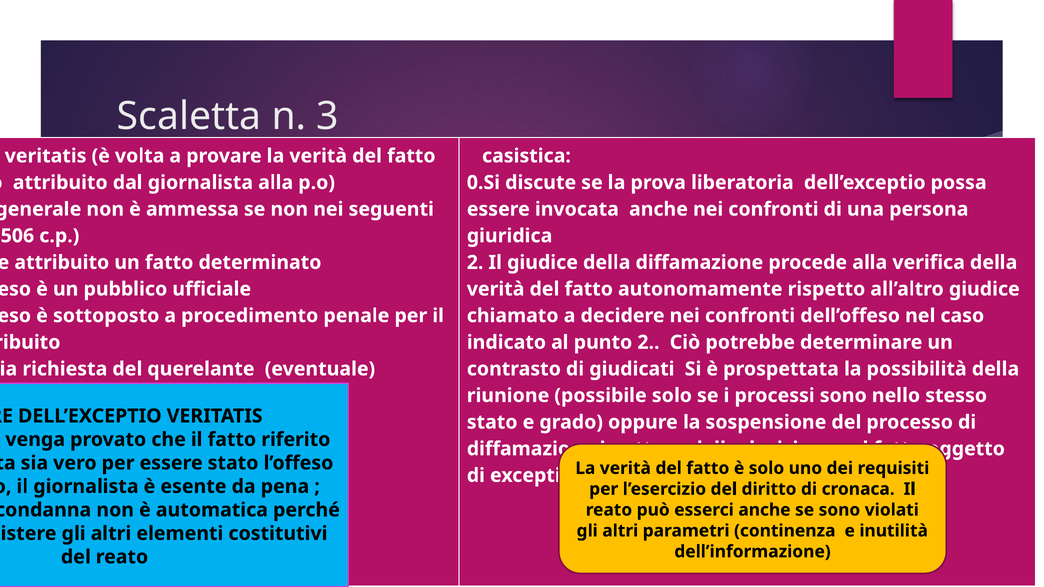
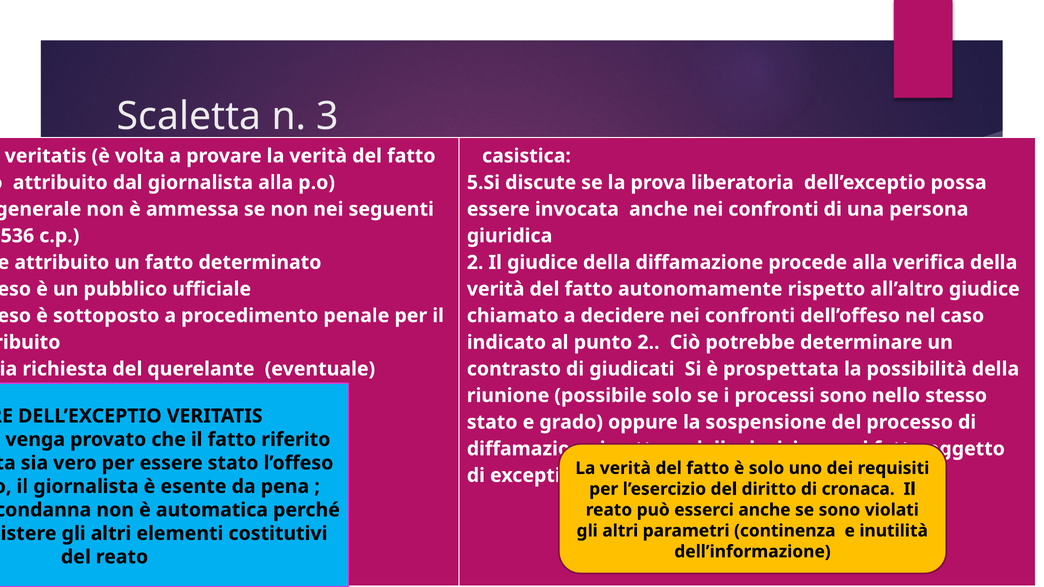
0.Si: 0.Si -> 5.Si
506: 506 -> 536
